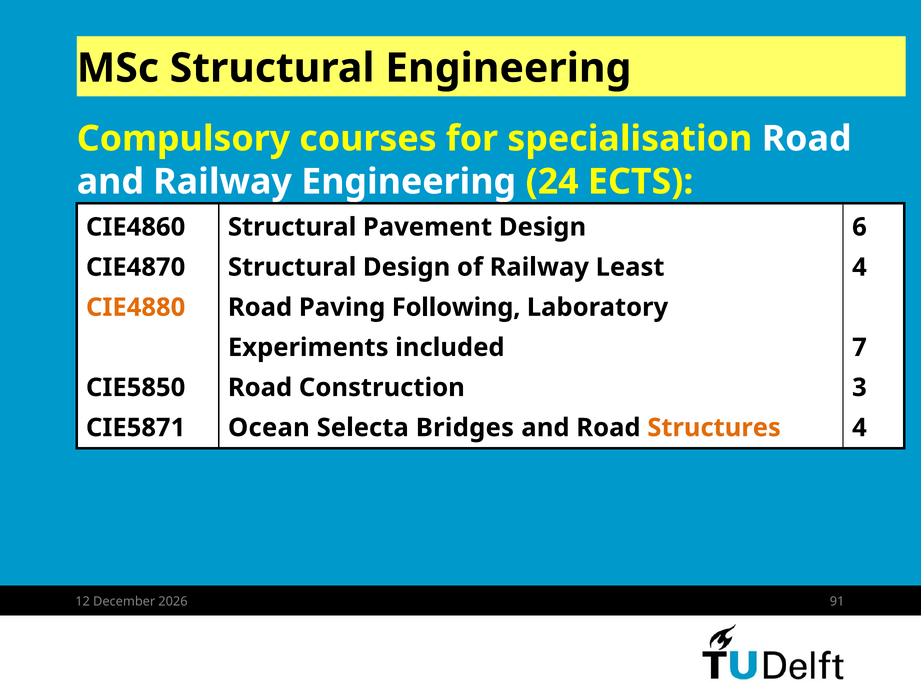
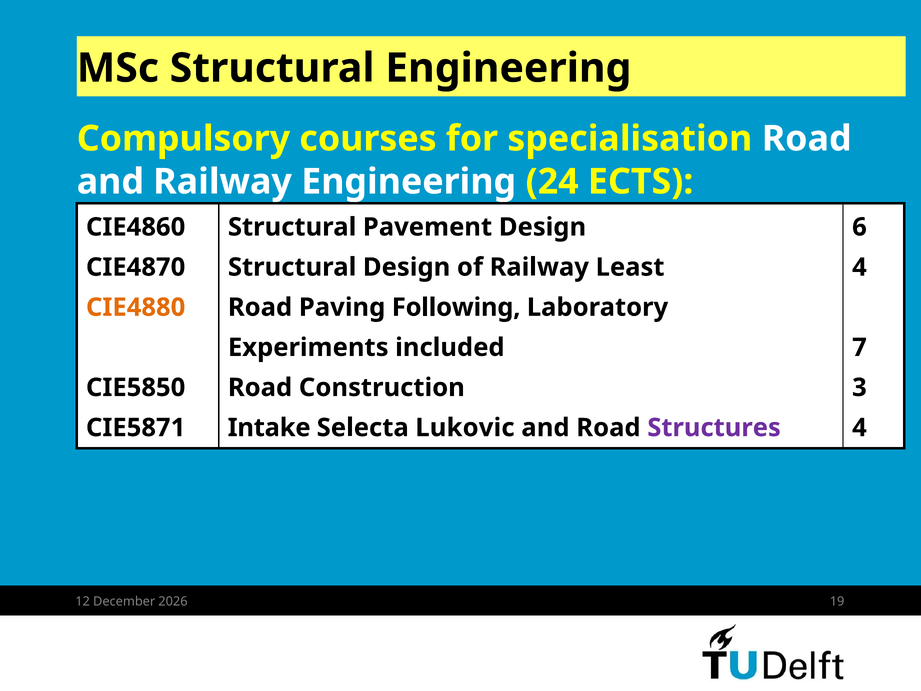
Ocean: Ocean -> Intake
Bridges: Bridges -> Lukovic
Structures colour: orange -> purple
91: 91 -> 19
